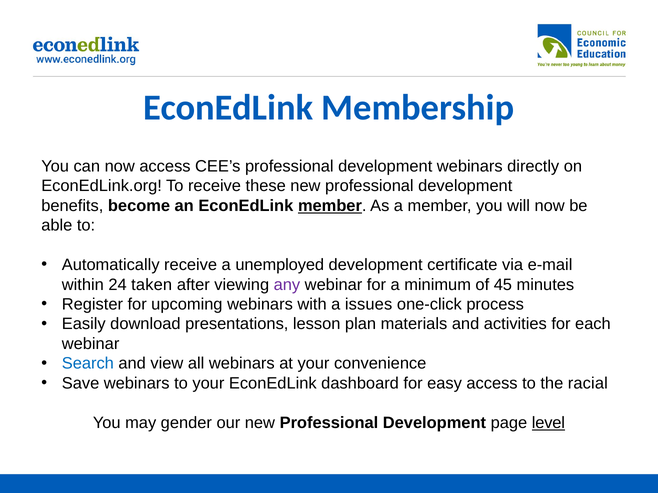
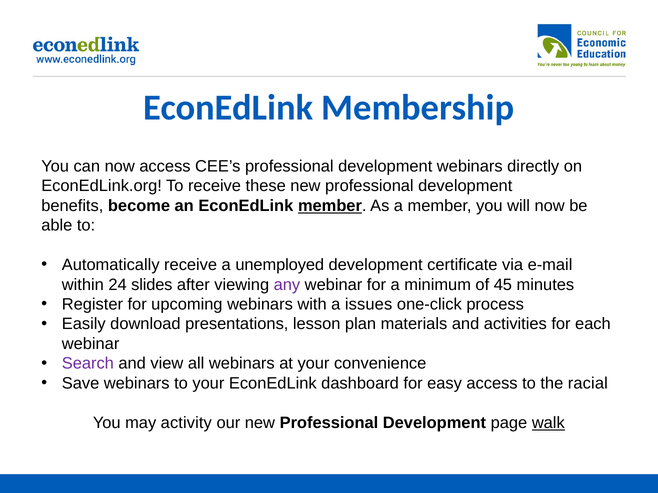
taken: taken -> slides
Search colour: blue -> purple
gender: gender -> activity
level: level -> walk
